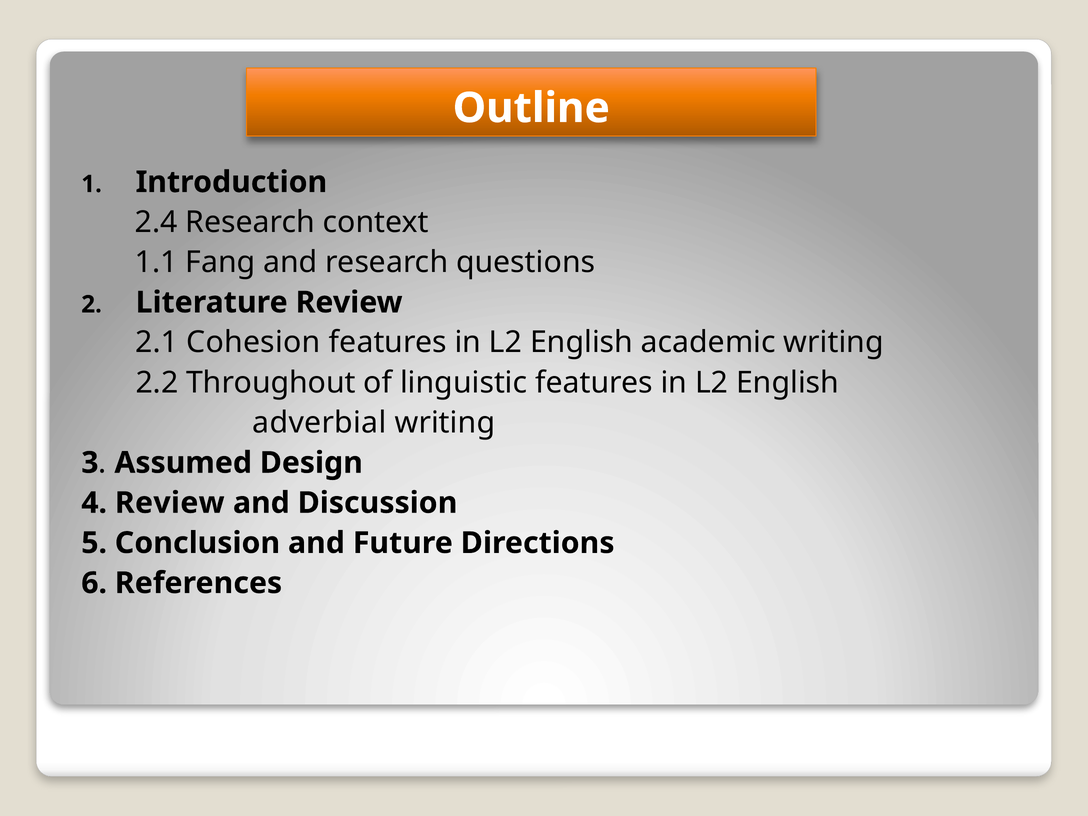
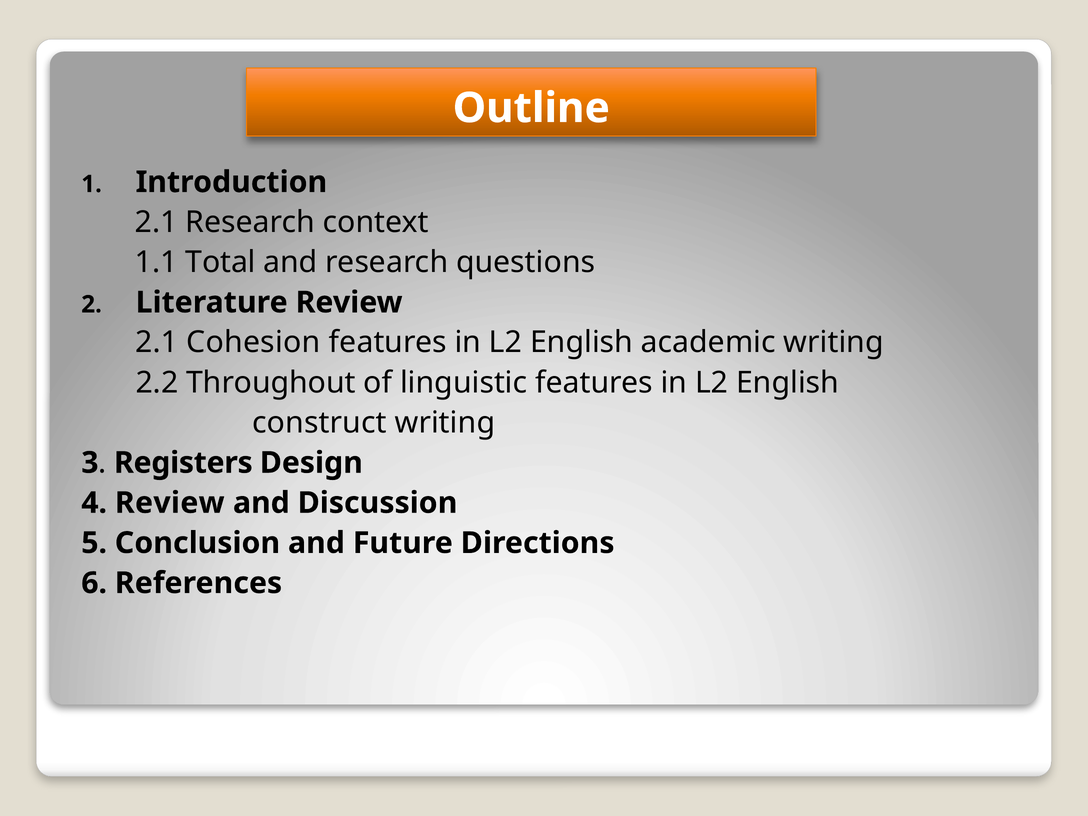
2.4 at (156, 222): 2.4 -> 2.1
Fang: Fang -> Total
adverbial: adverbial -> construct
Assumed: Assumed -> Registers
